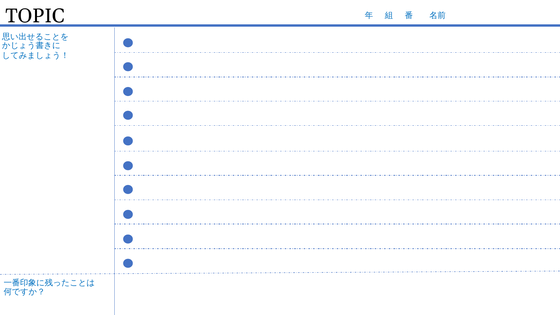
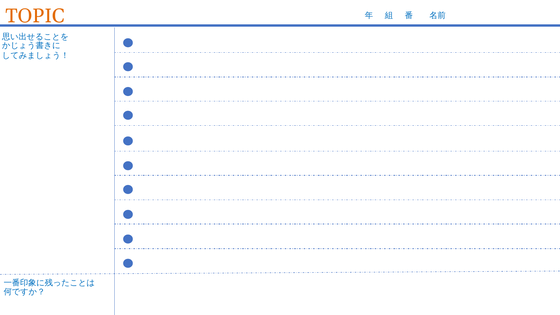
TOPIC colour: black -> orange
